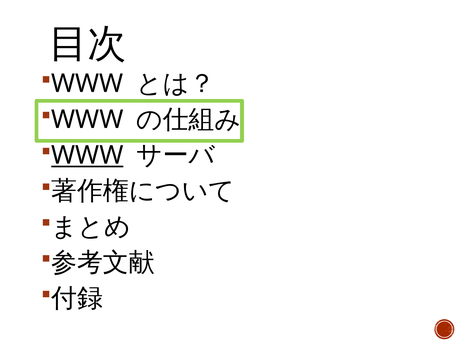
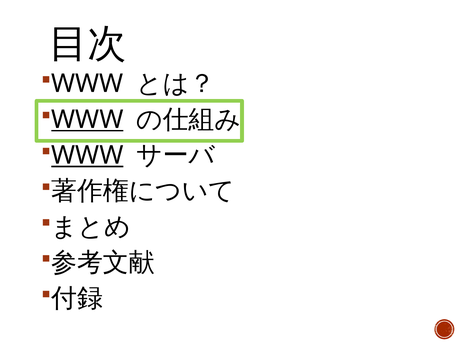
WWW at (87, 119) underline: none -> present
